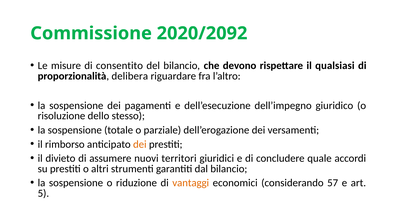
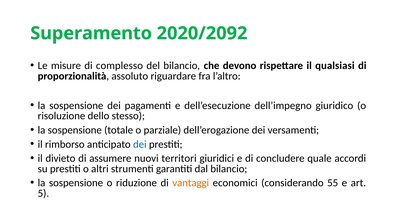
Commissione: Commissione -> Superamento
consentito: consentito -> complesso
delibera: delibera -> assoluto
dei at (140, 144) colour: orange -> blue
57: 57 -> 55
